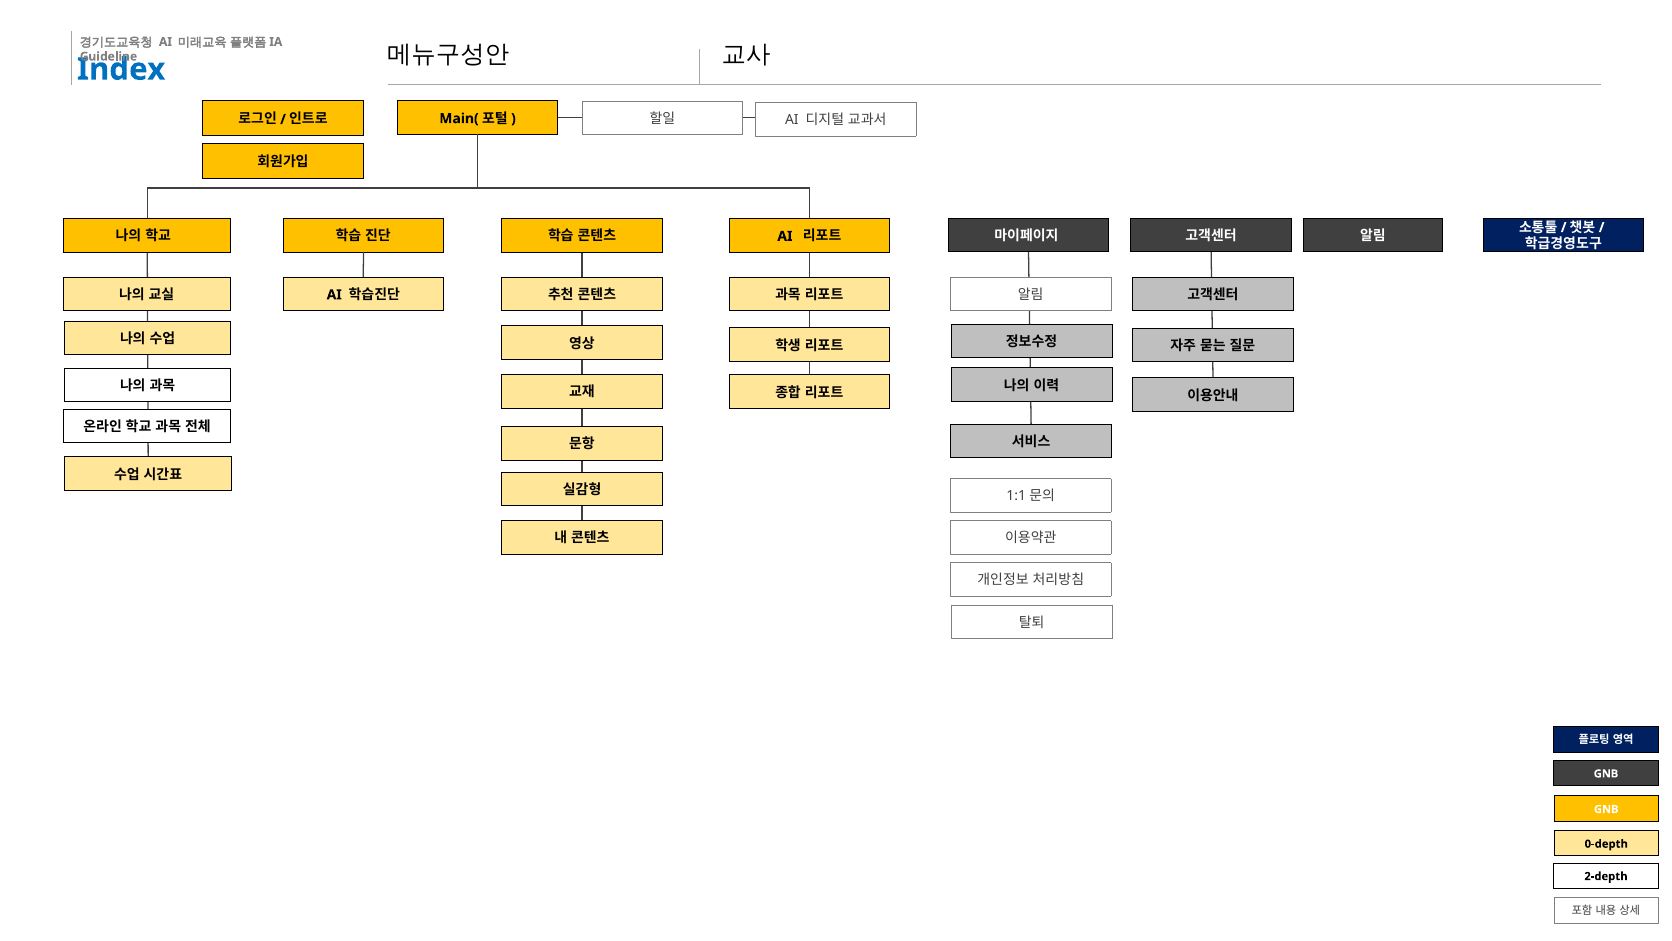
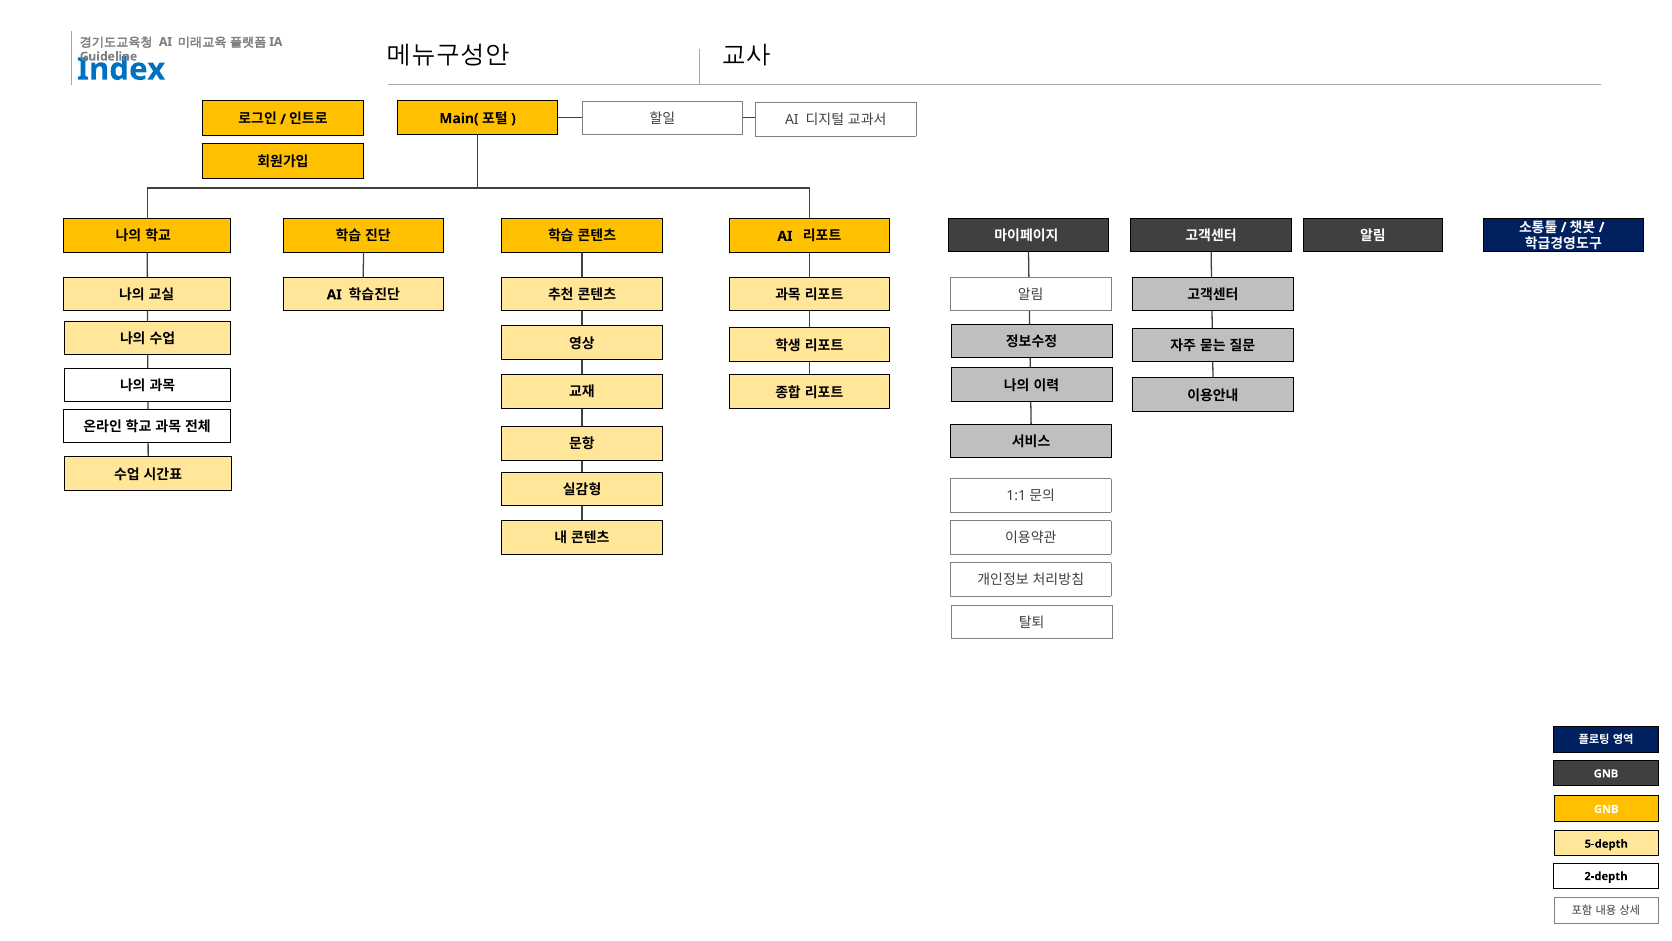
0-depth: 0-depth -> 5-depth
